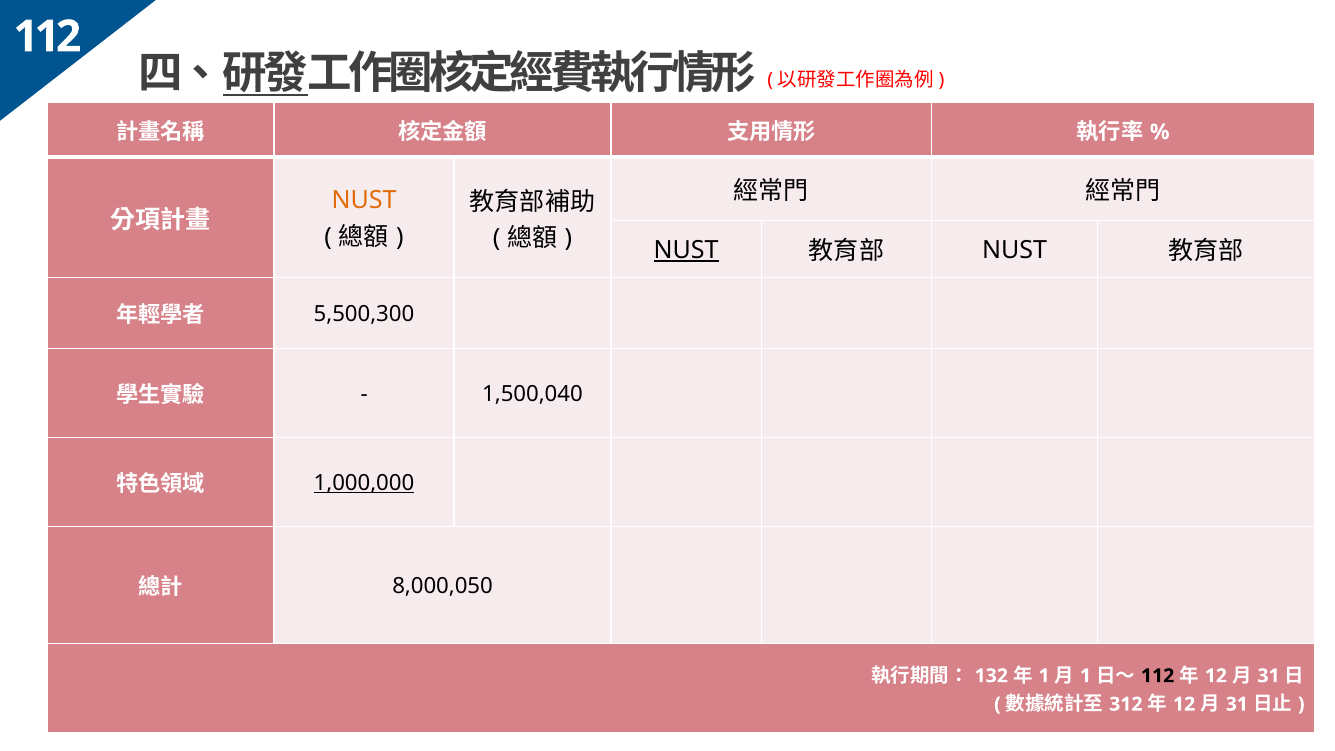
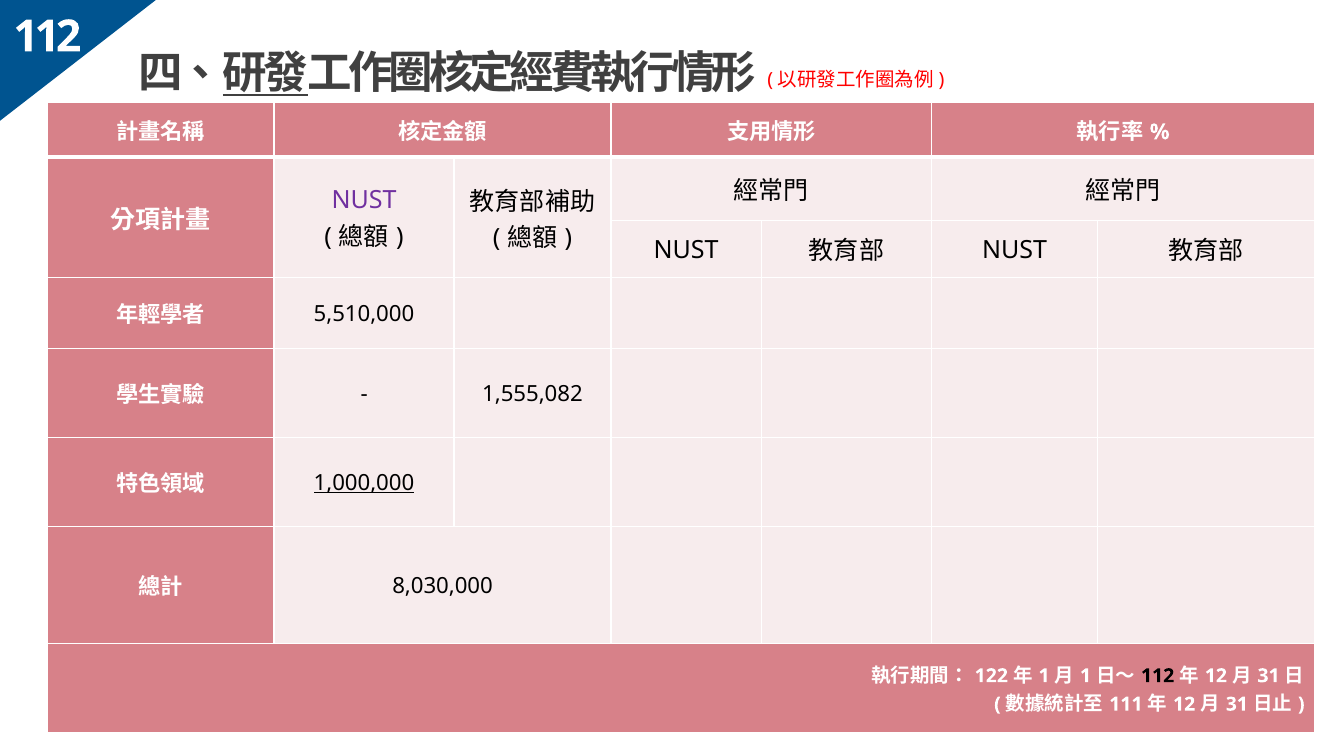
NUST at (364, 200) colour: orange -> purple
NUST at (686, 250) underline: present -> none
5,500,300: 5,500,300 -> 5,510,000
1,500,040: 1,500,040 -> 1,555,082
8,000,050: 8,000,050 -> 8,030,000
132: 132 -> 122
312: 312 -> 111
